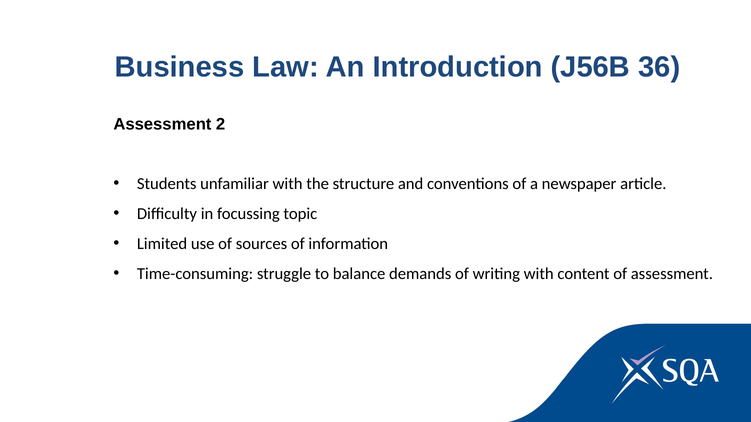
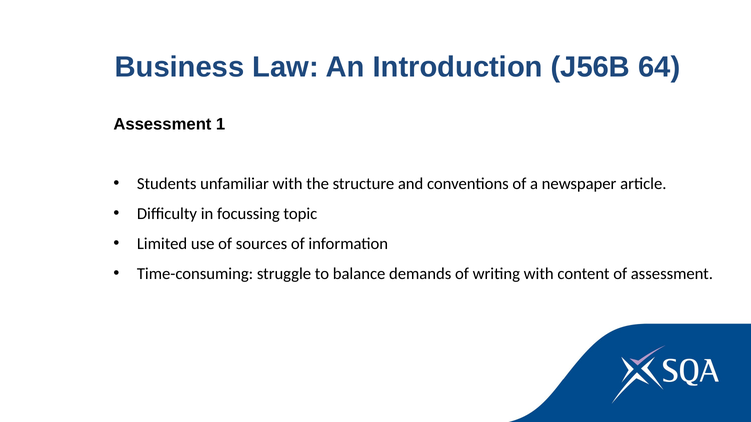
36: 36 -> 64
2: 2 -> 1
